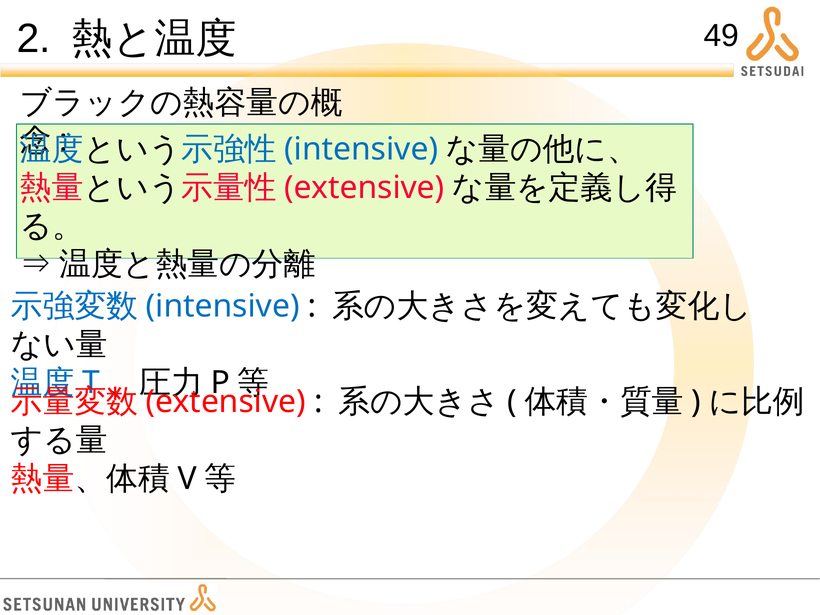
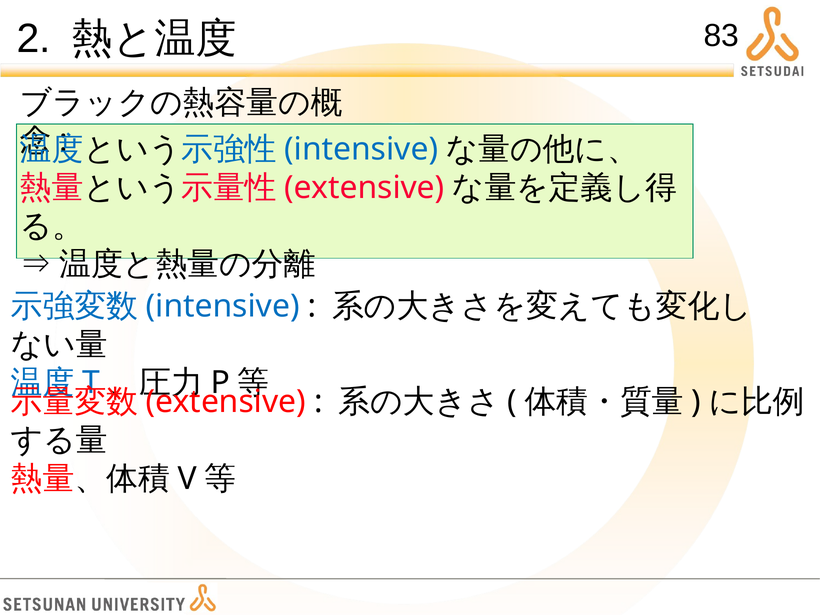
49: 49 -> 83
